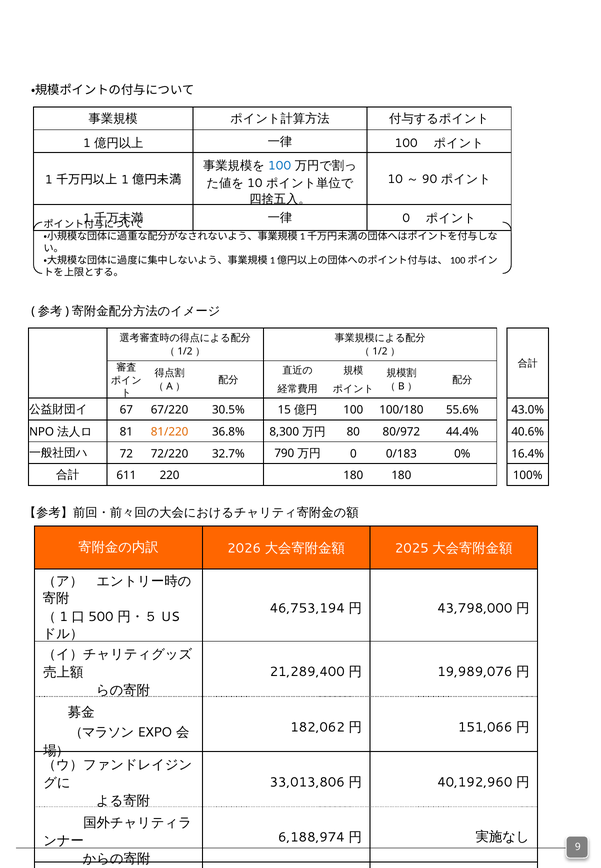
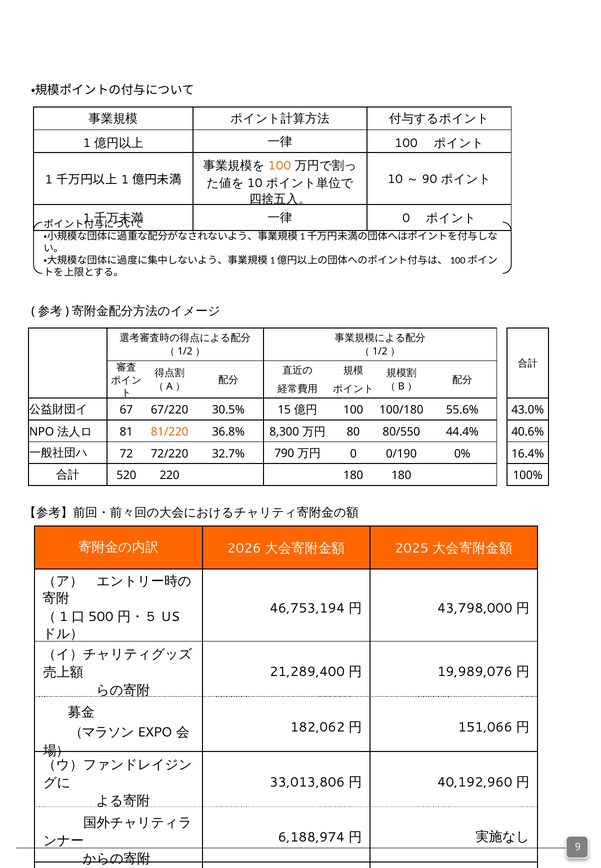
100 at (280, 166) colour: blue -> orange
80/972: 80/972 -> 80/550
0/183: 0/183 -> 0/190
611: 611 -> 520
